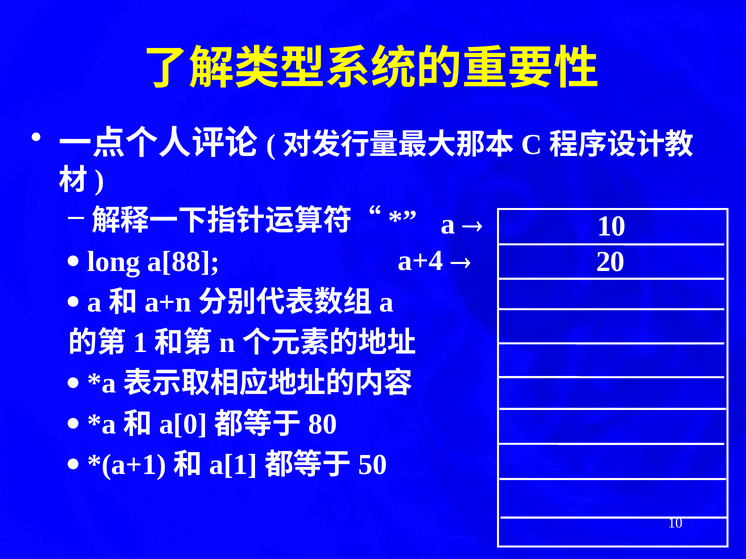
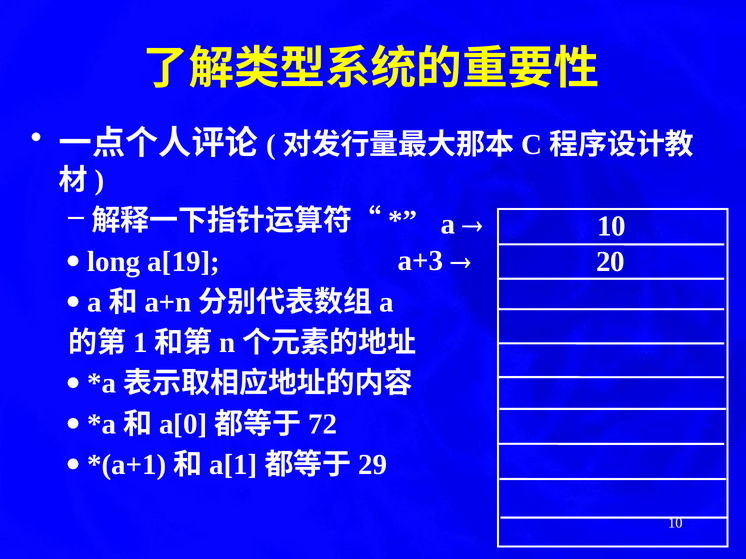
a+4: a+4 -> a+3
a[88: a[88 -> a[19
80: 80 -> 72
50: 50 -> 29
